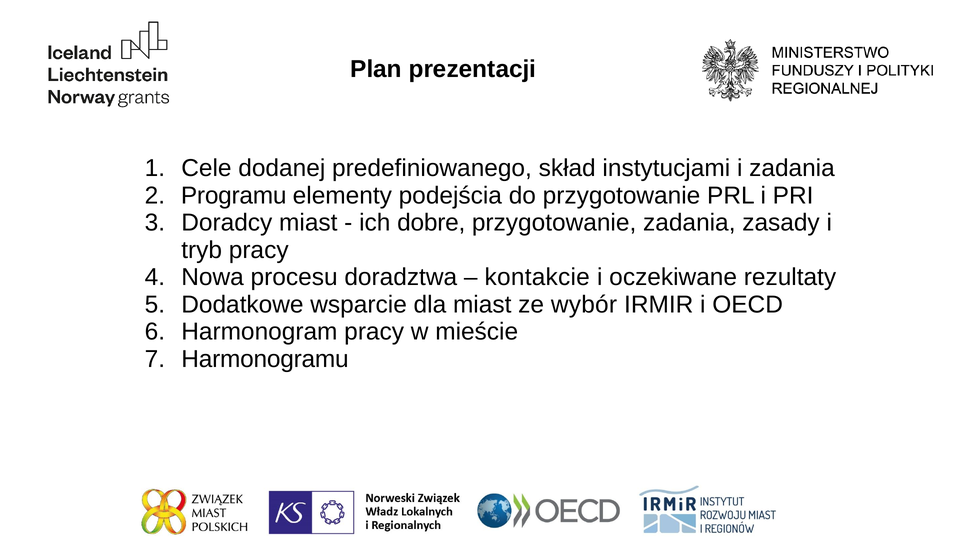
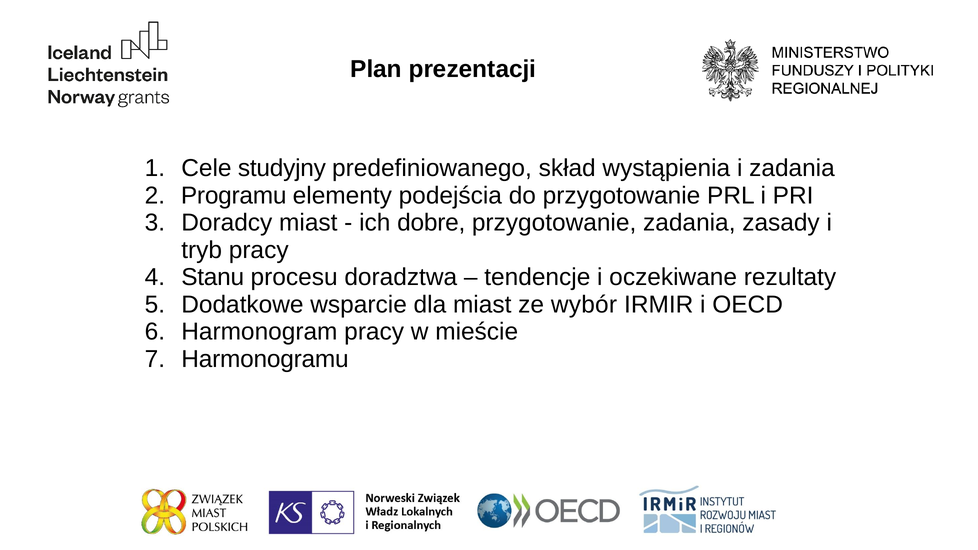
dodanej: dodanej -> studyjny
instytucjami: instytucjami -> wystąpienia
Nowa: Nowa -> Stanu
kontakcie: kontakcie -> tendencje
